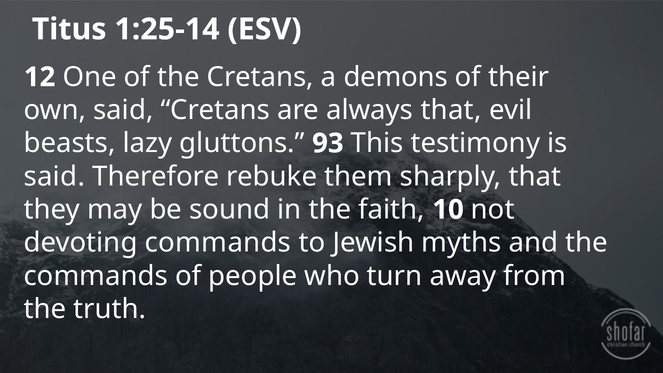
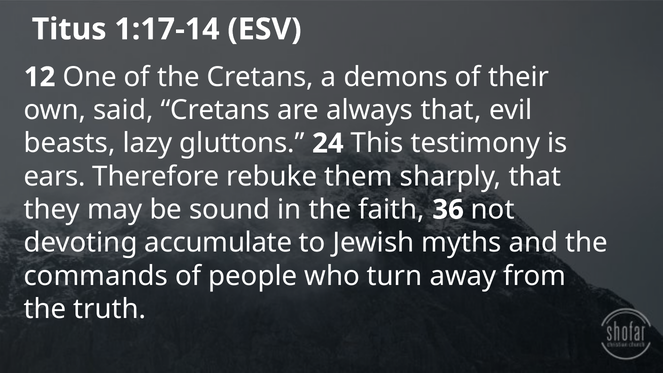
1:25-14: 1:25-14 -> 1:17-14
93: 93 -> 24
said at (54, 176): said -> ears
10: 10 -> 36
devoting commands: commands -> accumulate
